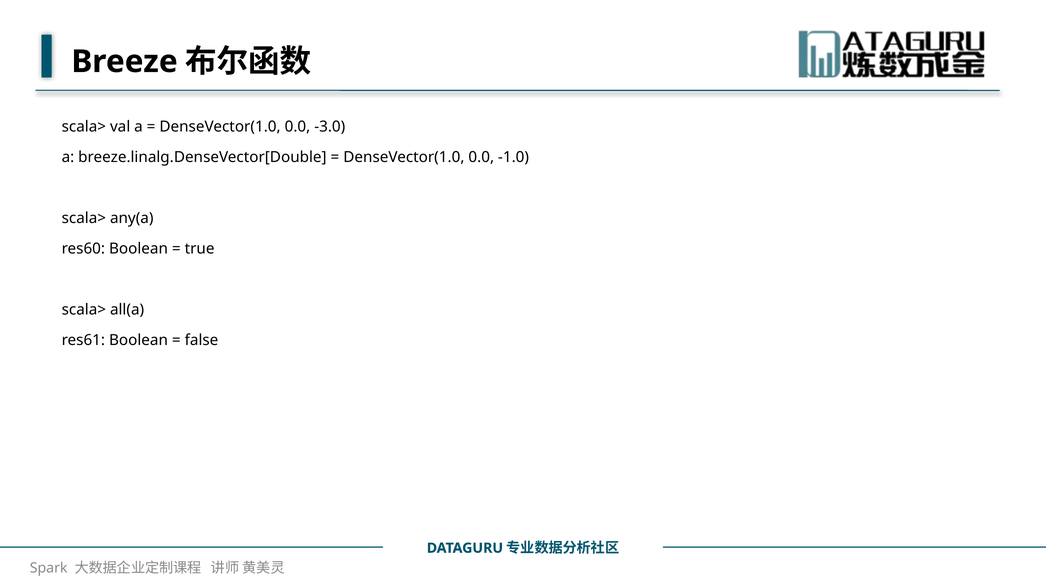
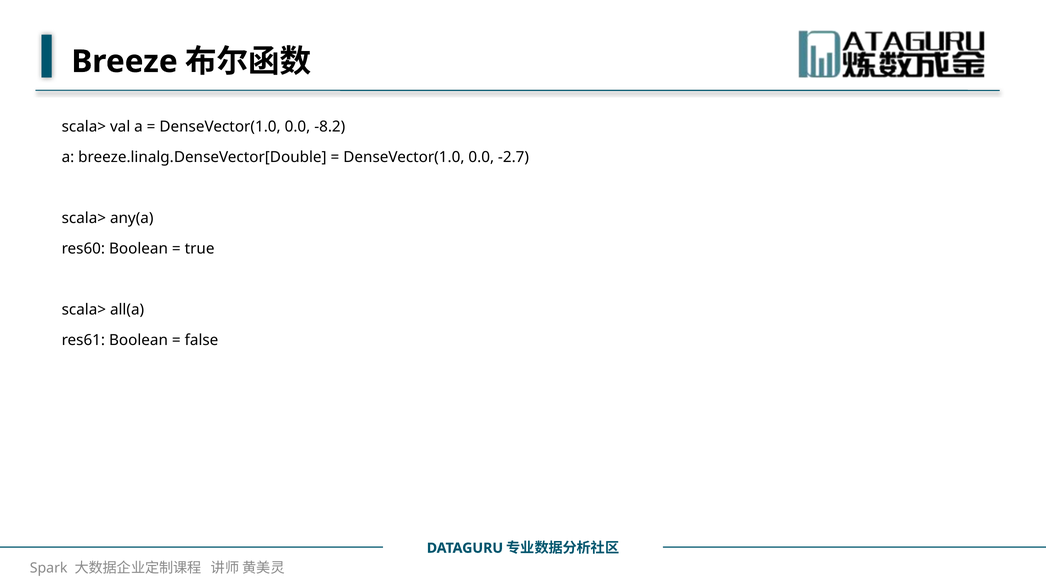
-3.0: -3.0 -> -8.2
-1.0: -1.0 -> -2.7
